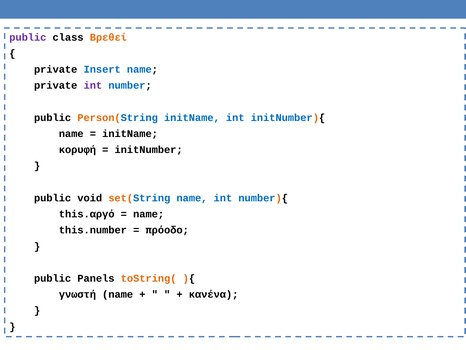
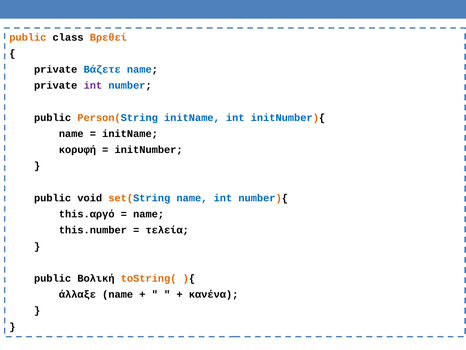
public at (28, 37) colour: purple -> orange
Insert: Insert -> Βάζετε
πρόοδο: πρόοδο -> τελεία
Panels: Panels -> Βολική
γνωστή: γνωστή -> άλλαξε
